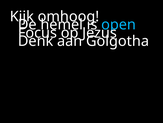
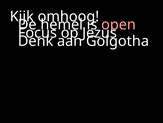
open colour: light blue -> pink
